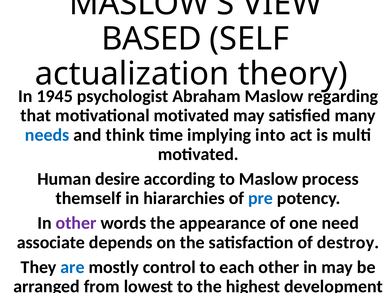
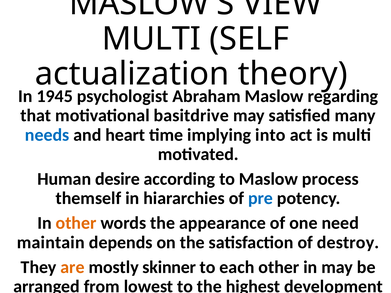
BASED at (152, 39): BASED -> MULTI
motivational motivated: motivated -> basitdrive
think: think -> heart
other at (76, 223) colour: purple -> orange
associate: associate -> maintain
are colour: blue -> orange
control: control -> skinner
